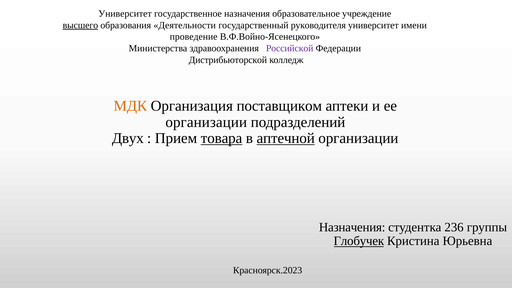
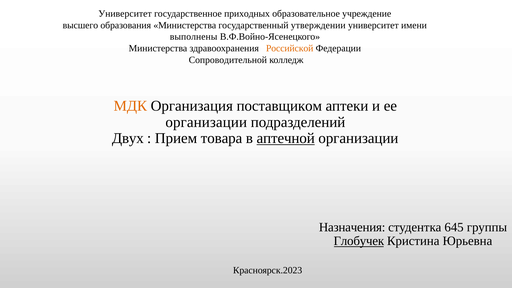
государственное назначения: назначения -> приходных
высшего underline: present -> none
образования Деятельности: Деятельности -> Министерства
руководителя: руководителя -> утверждении
проведение: проведение -> выполнены
Российской colour: purple -> orange
Дистрибьюторской: Дистрибьюторской -> Сопроводительной
товара underline: present -> none
236: 236 -> 645
